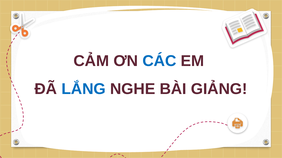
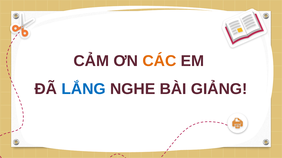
CÁC colour: blue -> orange
